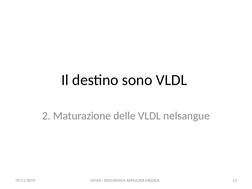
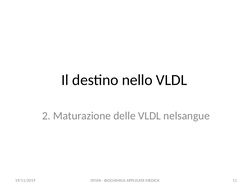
sono: sono -> nello
